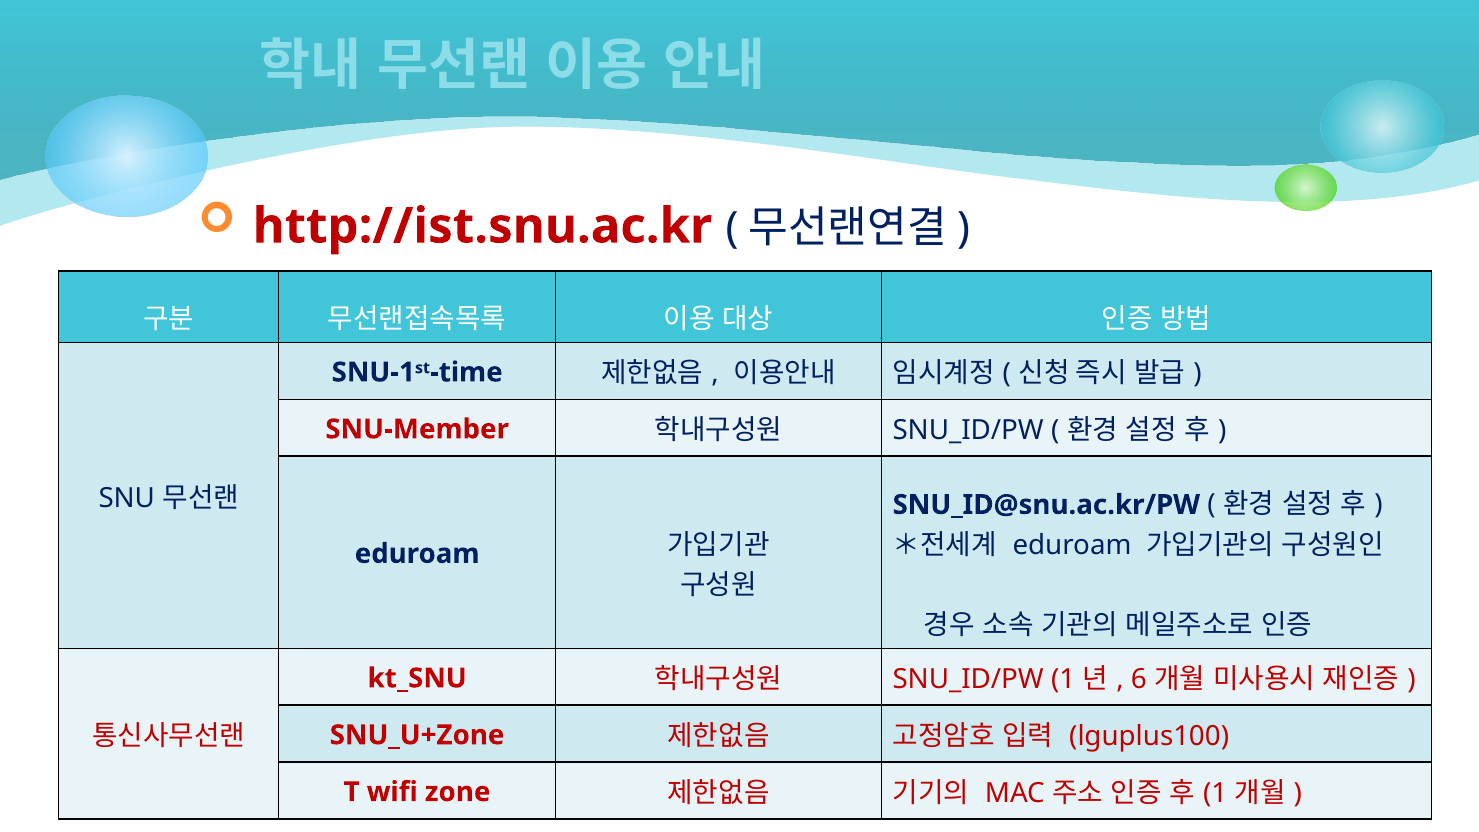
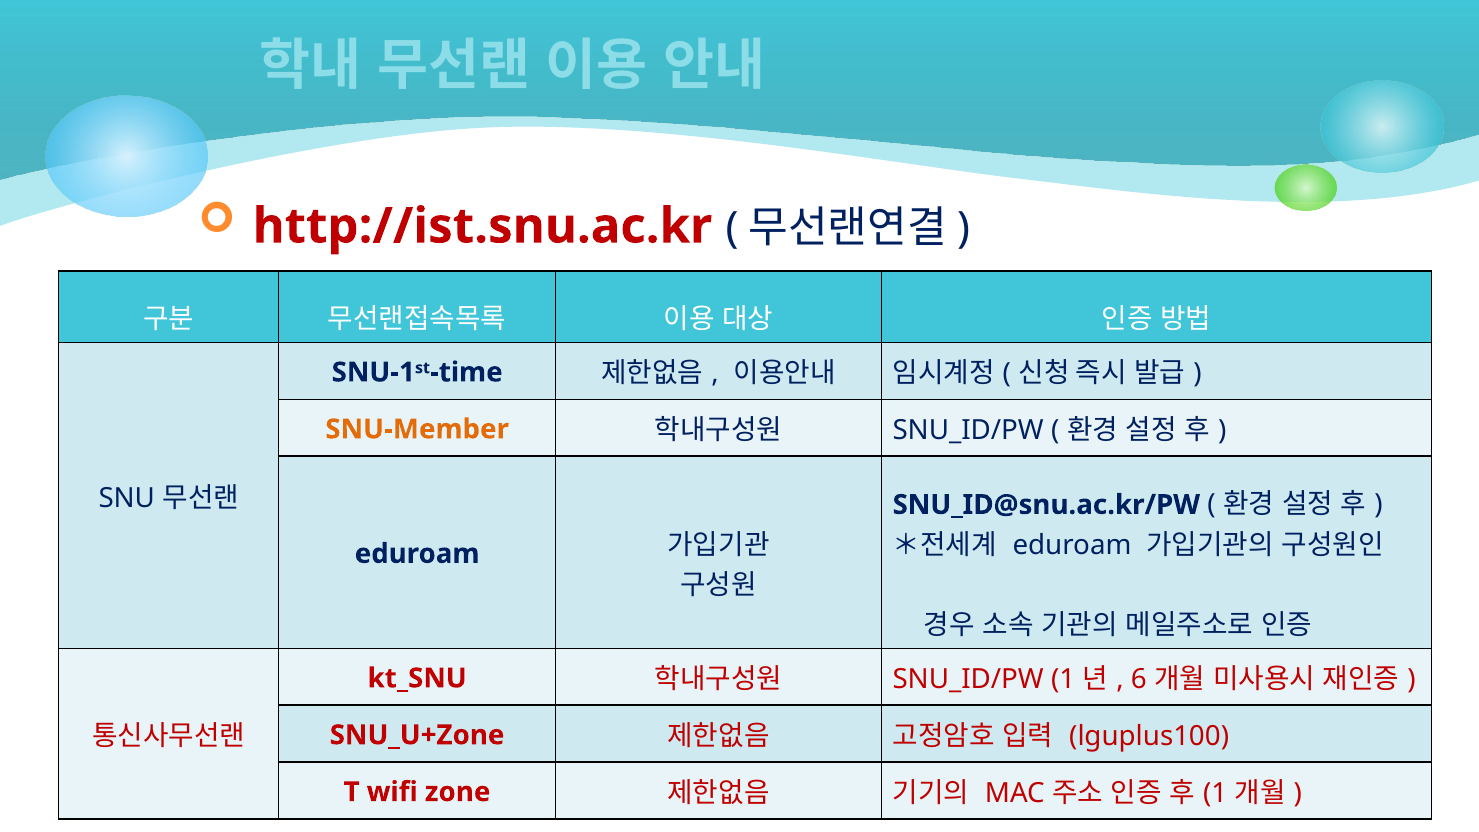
SNU-Member colour: red -> orange
